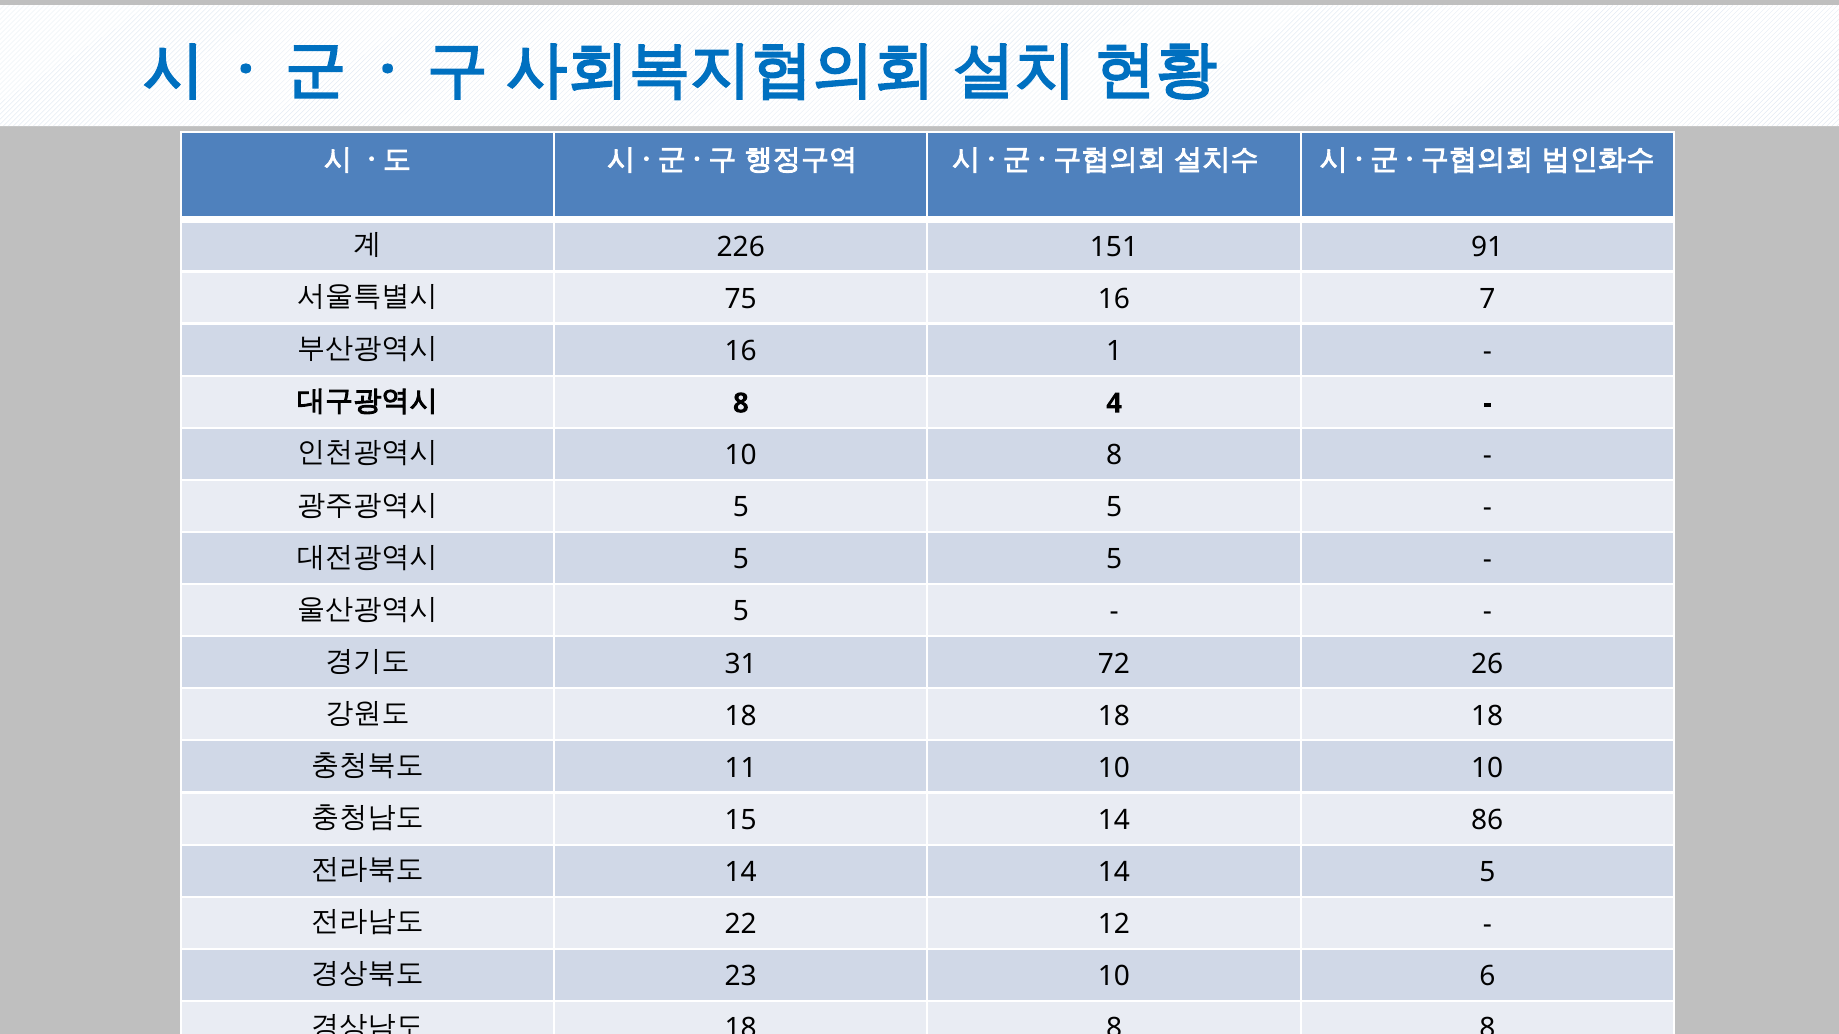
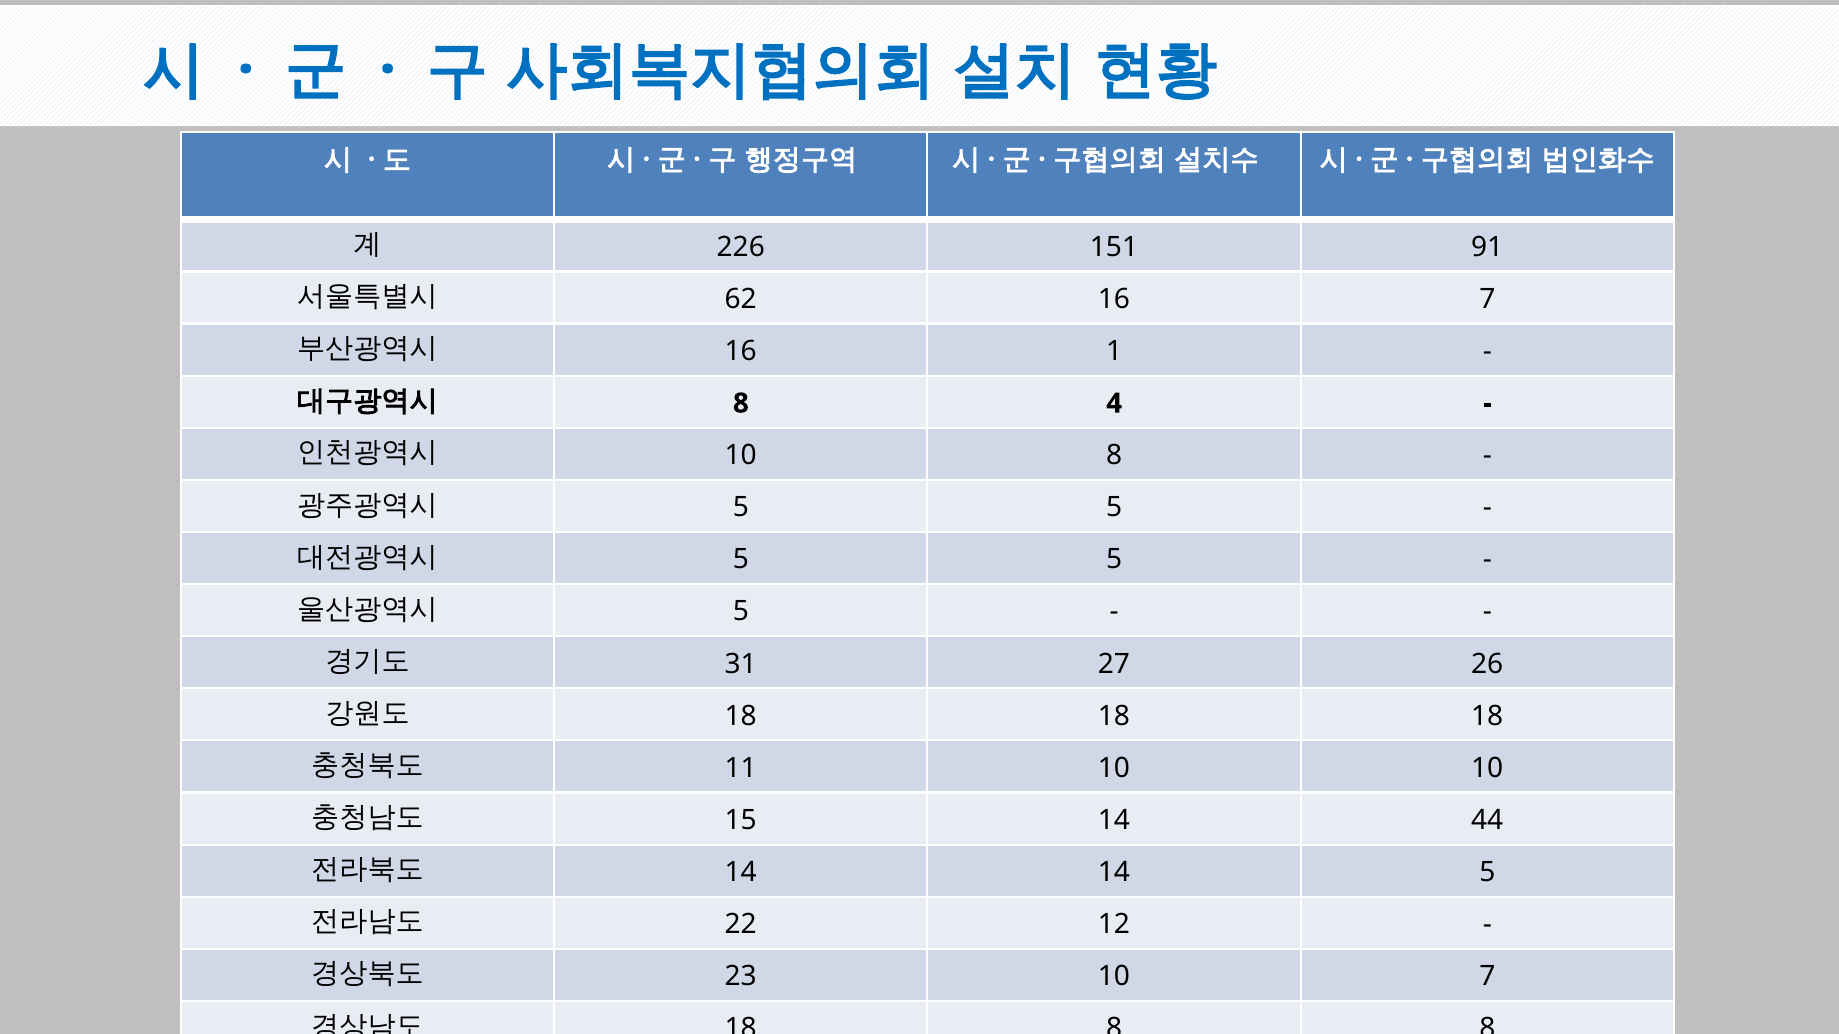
75: 75 -> 62
72: 72 -> 27
86: 86 -> 44
10 6: 6 -> 7
